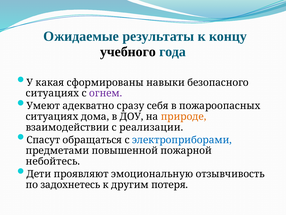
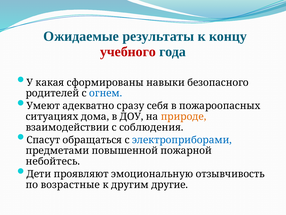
учебного colour: black -> red
ситуациях at (52, 93): ситуациях -> родителей
огнем colour: purple -> blue
реализации: реализации -> соблюдения
задохнетесь: задохнетесь -> возрастные
потеря: потеря -> другие
